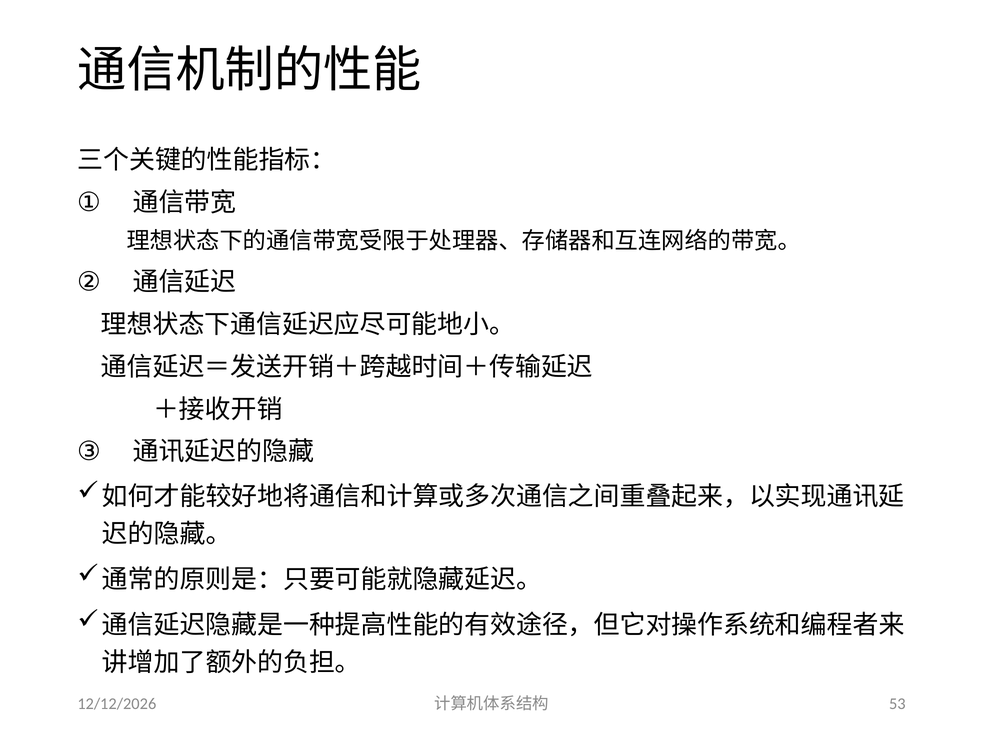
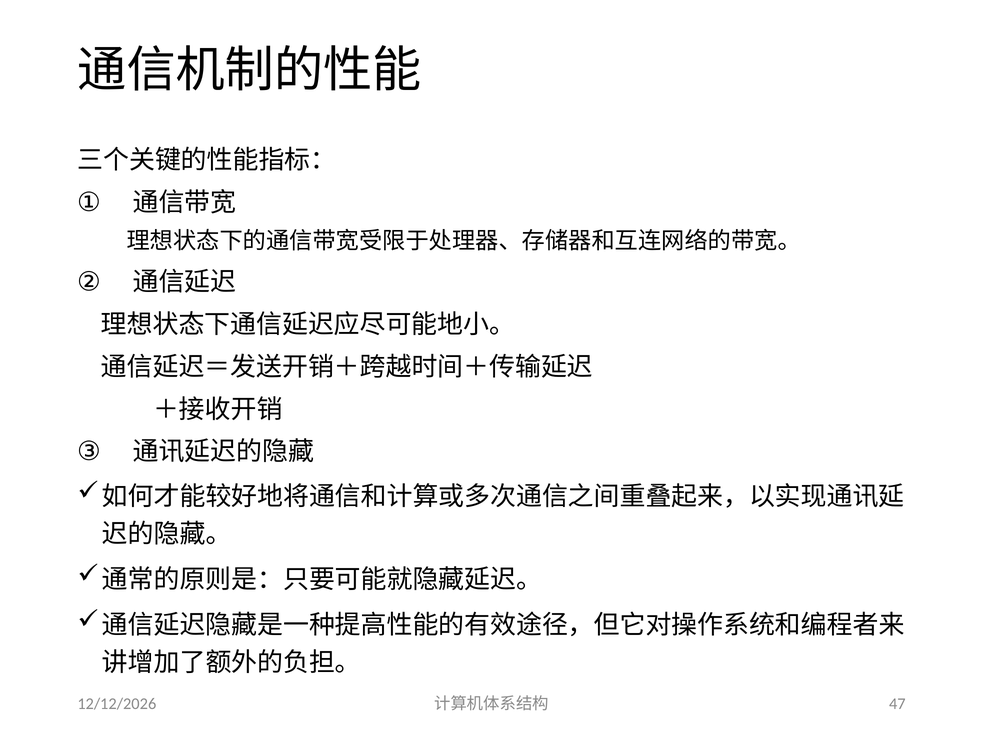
53: 53 -> 47
